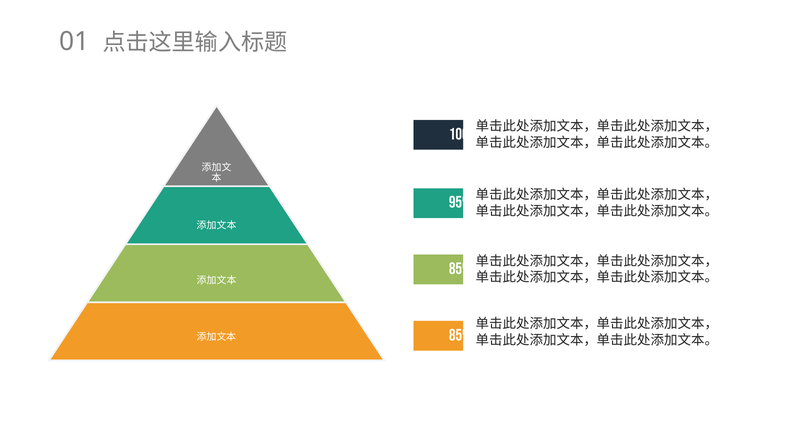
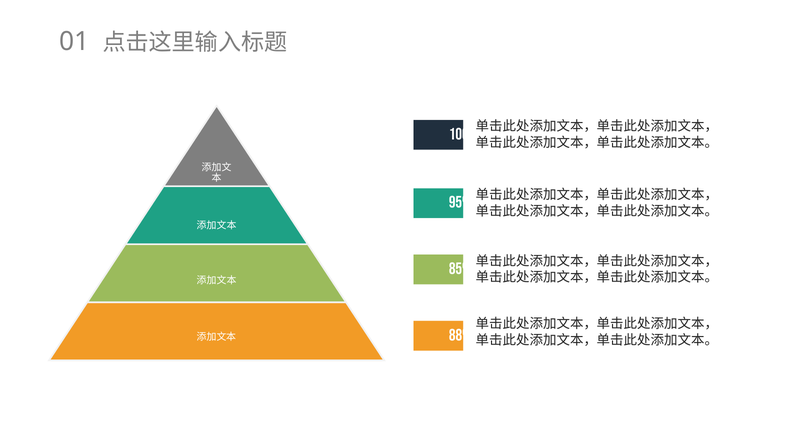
85% at (460, 335): 85% -> 88%
